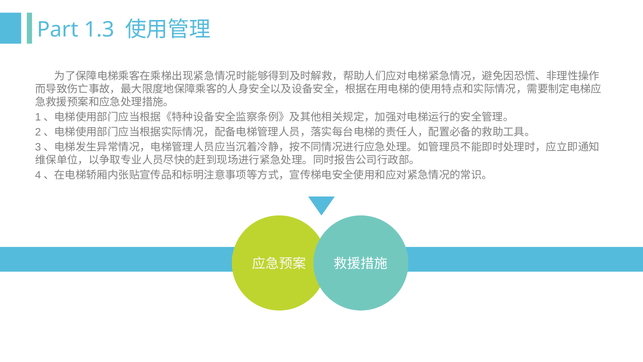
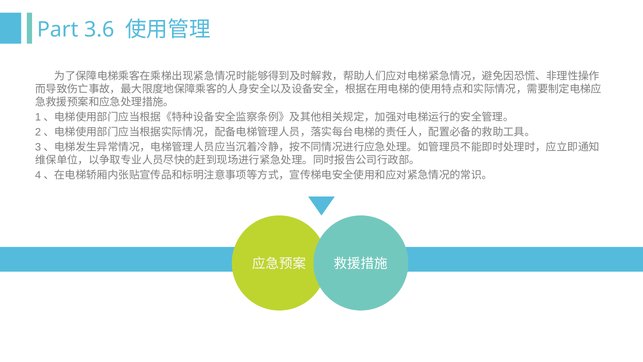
1.3: 1.3 -> 3.6
